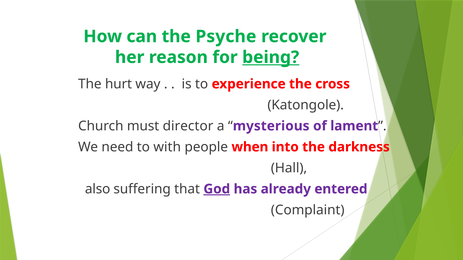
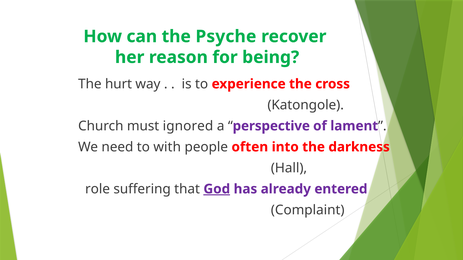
being underline: present -> none
director: director -> ignored
mysterious: mysterious -> perspective
when: when -> often
also: also -> role
